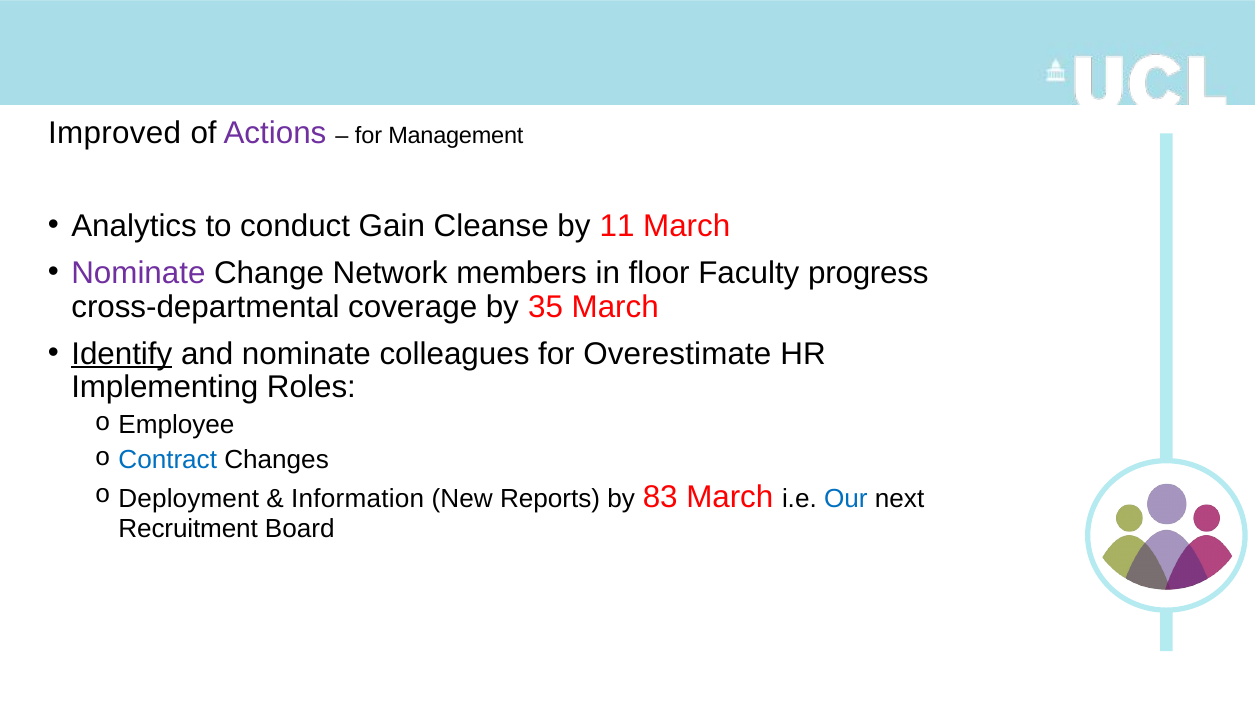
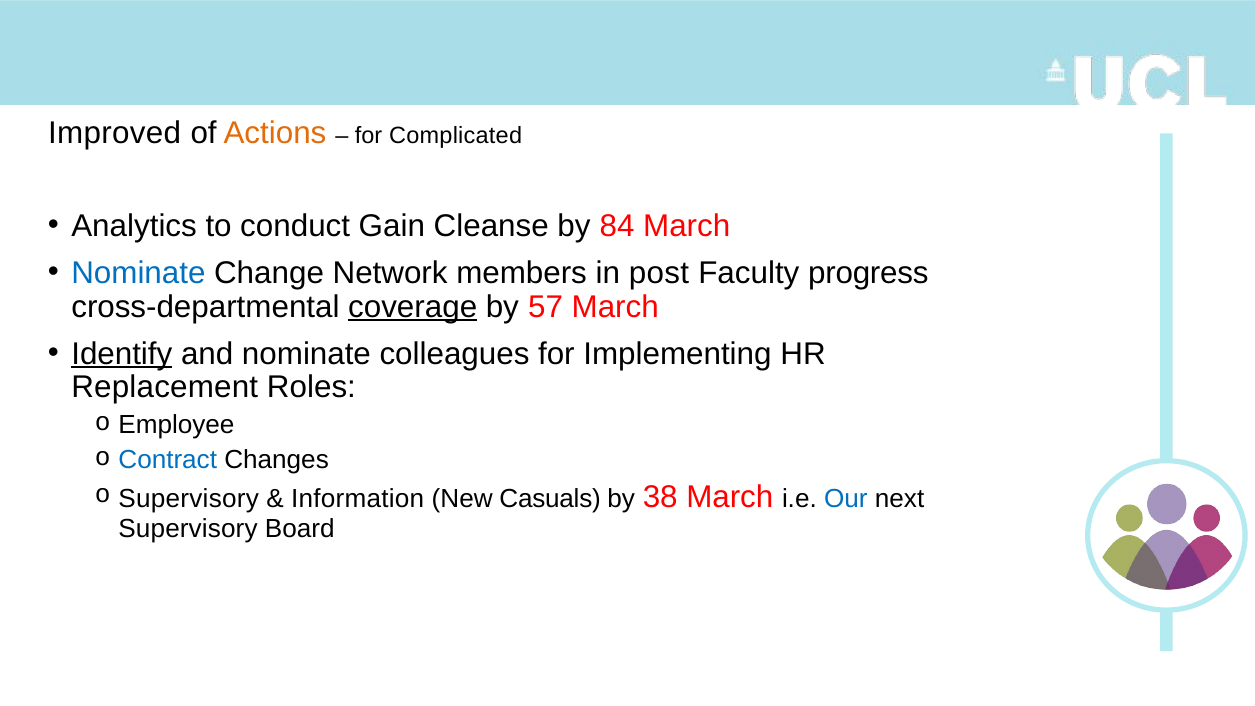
Actions colour: purple -> orange
Management: Management -> Complicated
11: 11 -> 84
Nominate at (138, 273) colour: purple -> blue
floor: floor -> post
coverage underline: none -> present
35: 35 -> 57
Overestimate: Overestimate -> Implementing
Implementing: Implementing -> Replacement
Deployment at (189, 499): Deployment -> Supervisory
Reports: Reports -> Casuals
83: 83 -> 38
Recruitment at (188, 529): Recruitment -> Supervisory
